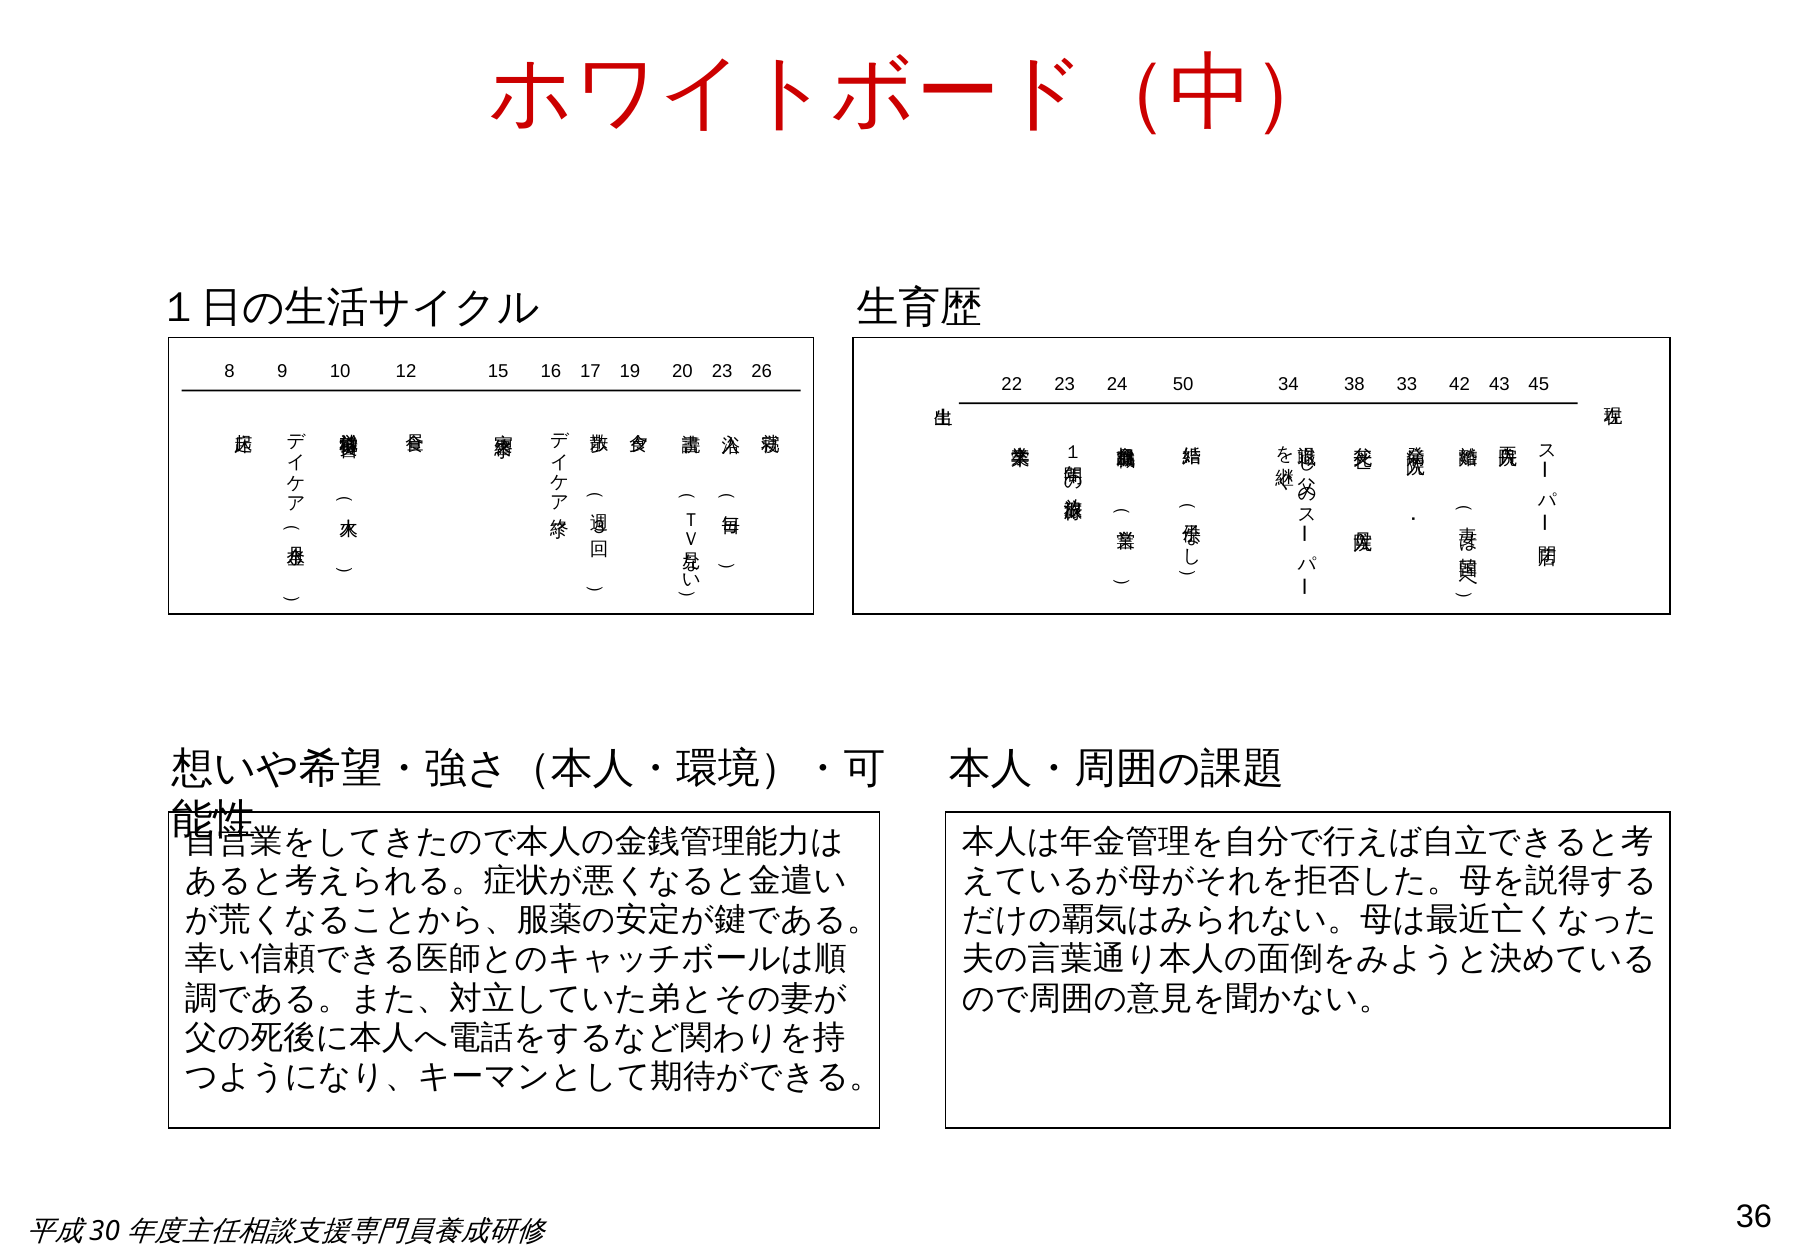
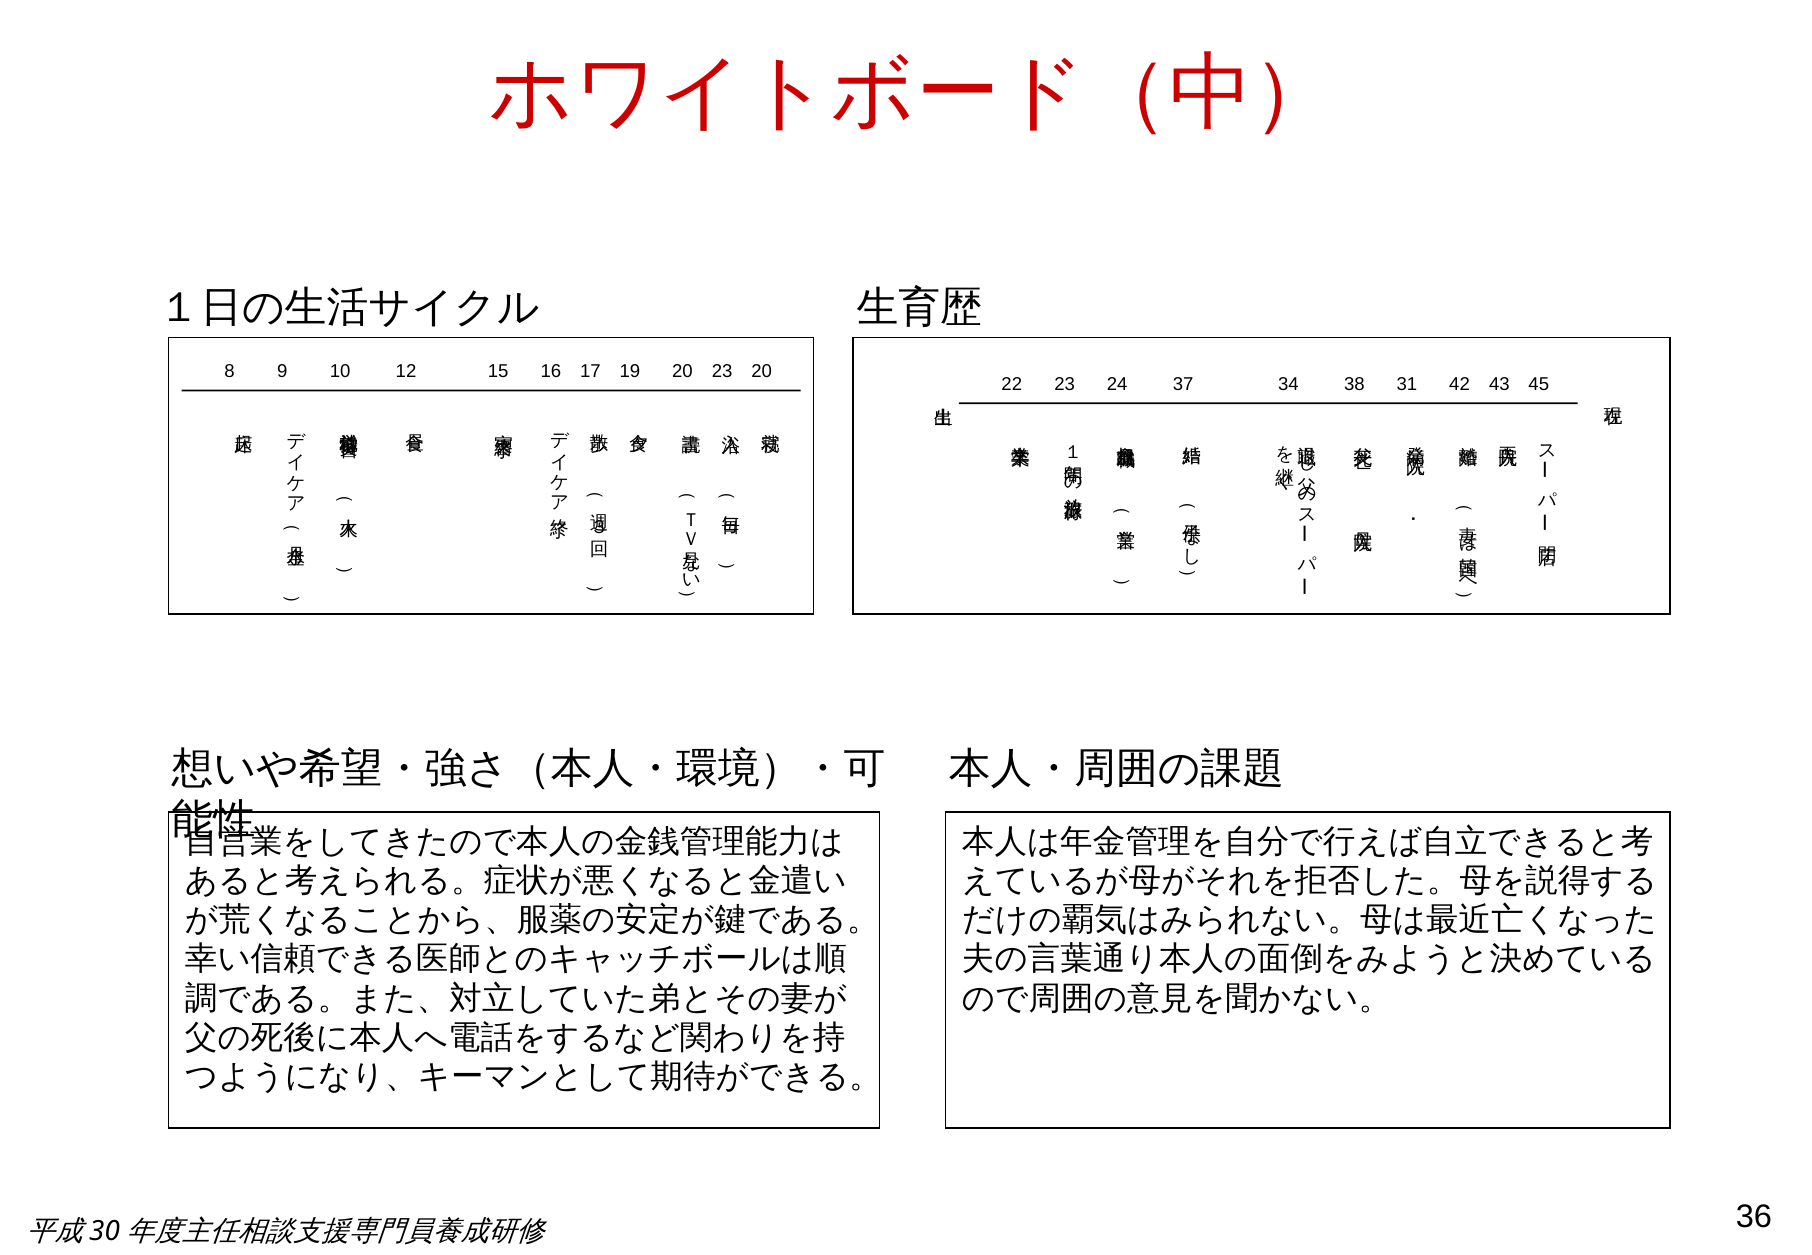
20 26: 26 -> 20
50: 50 -> 37
33: 33 -> 31
